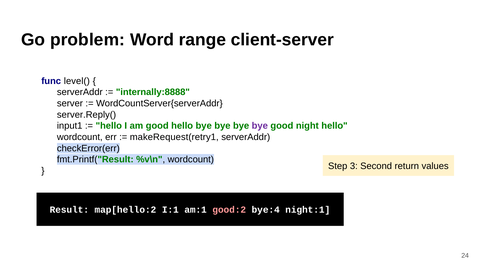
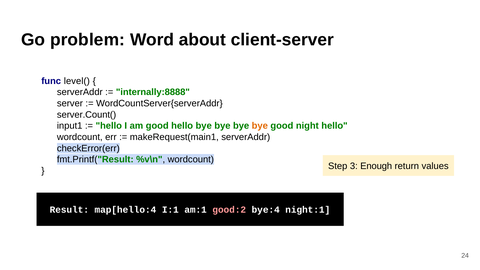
range: range -> about
server.Reply(: server.Reply( -> server.Count(
bye at (260, 126) colour: purple -> orange
makeRequest(retry1: makeRequest(retry1 -> makeRequest(main1
Second: Second -> Enough
map[hello:2: map[hello:2 -> map[hello:4
